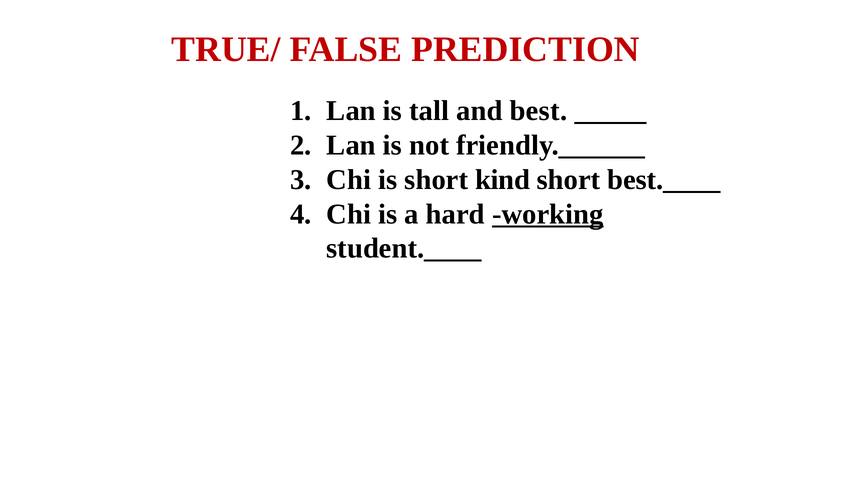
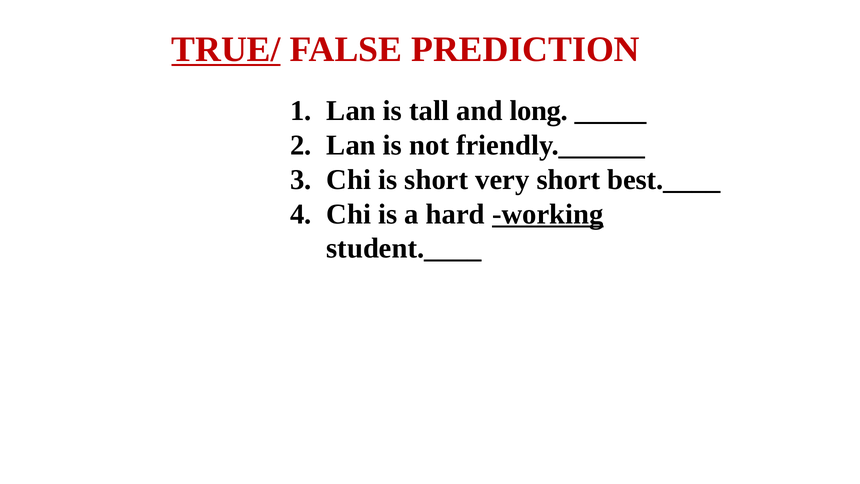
TRUE/ underline: none -> present
best: best -> long
kind: kind -> very
